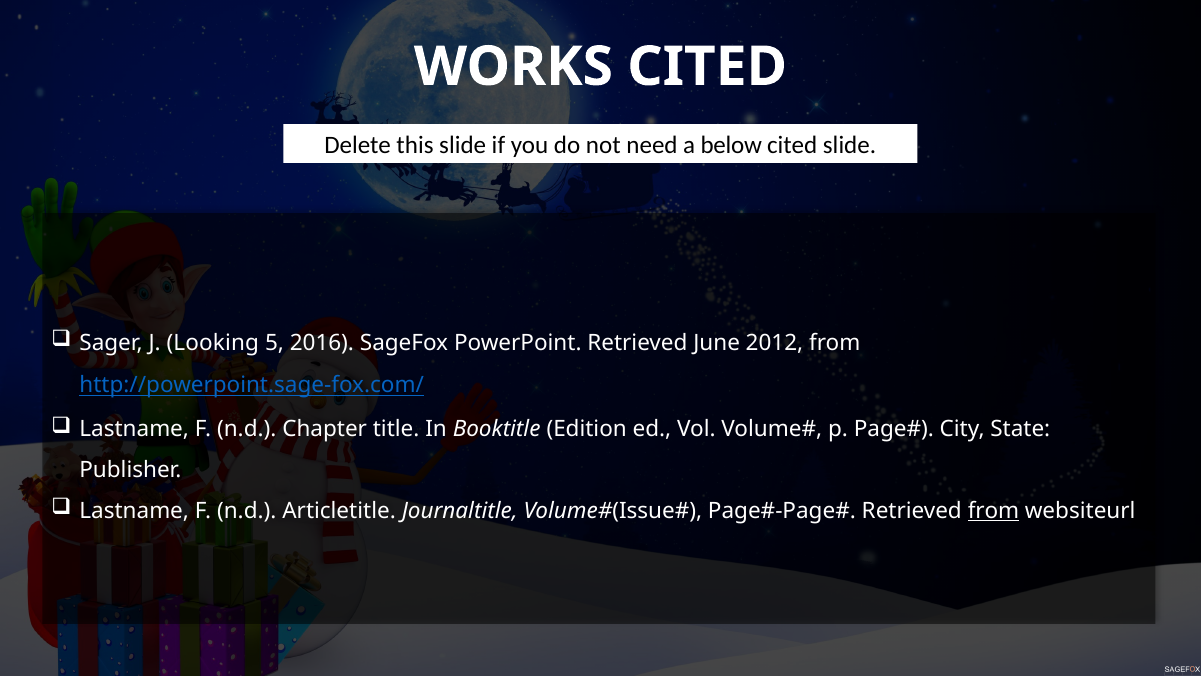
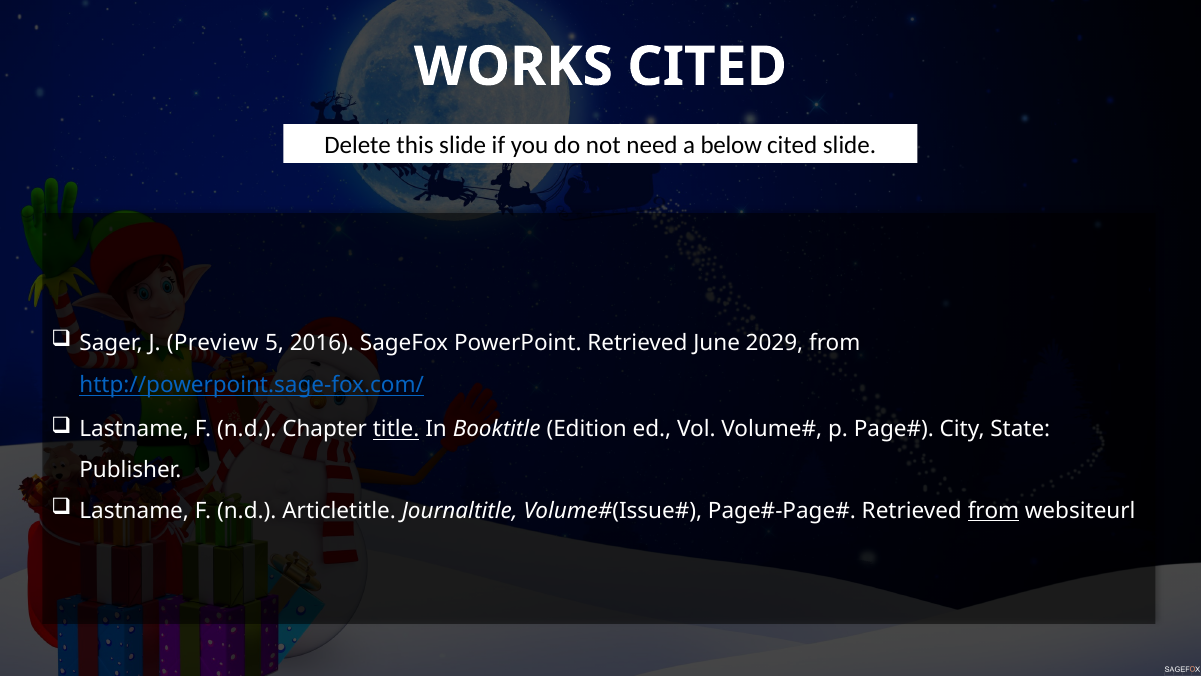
Looking: Looking -> Preview
2012: 2012 -> 2029
title underline: none -> present
